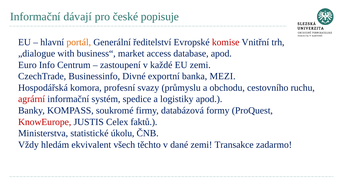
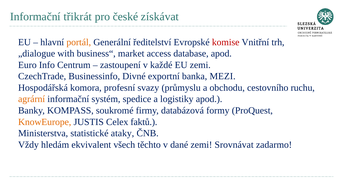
dávají: dávají -> třikrát
popisuje: popisuje -> získávat
agrární colour: red -> orange
KnowEurope colour: red -> orange
úkolu: úkolu -> ataky
Transakce: Transakce -> Srovnávat
